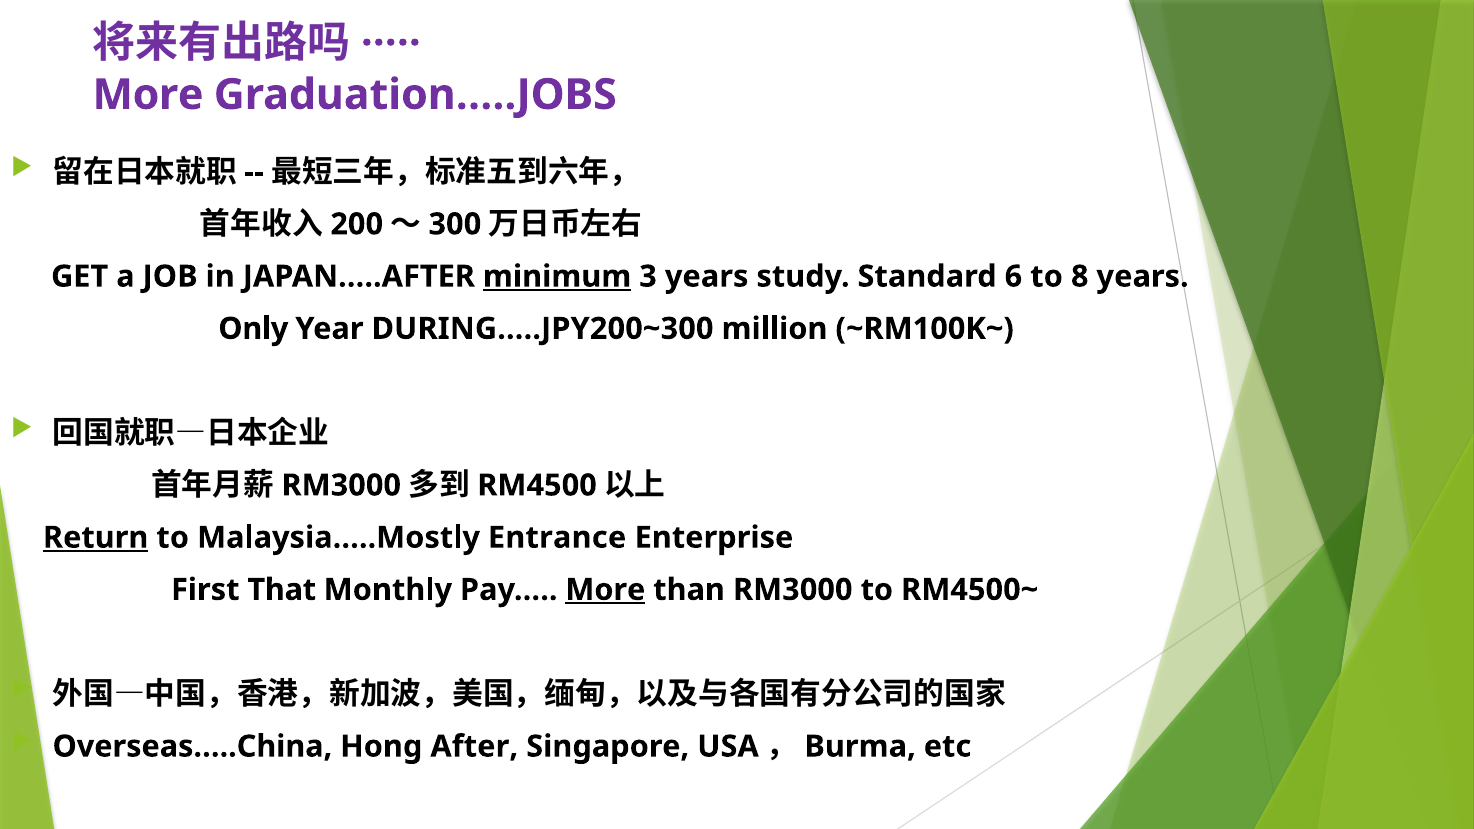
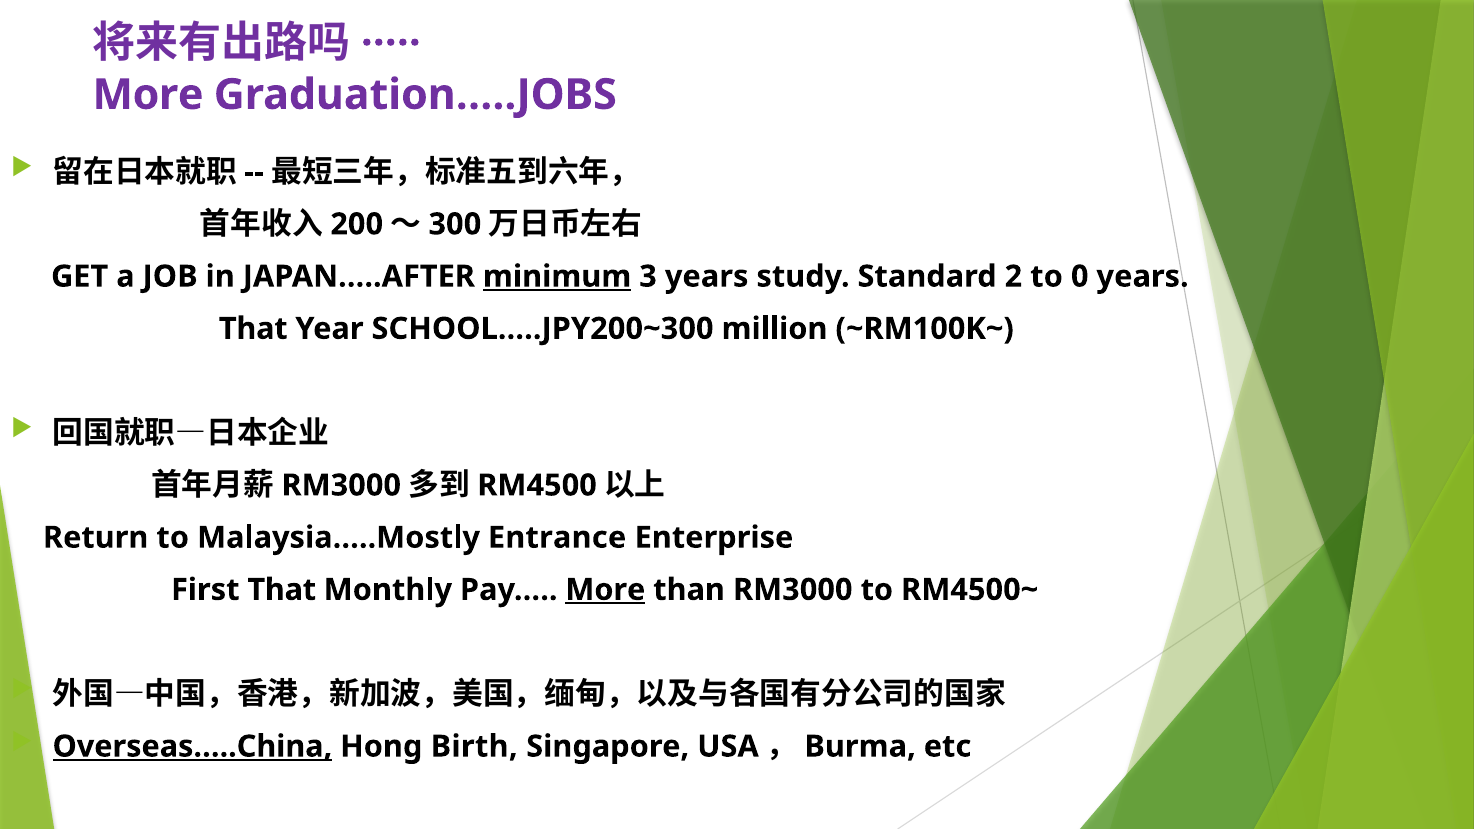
6: 6 -> 2
8: 8 -> 0
Only at (253, 329): Only -> That
DURING…..JPY200~300: DURING…..JPY200~300 -> SCHOOL…..JPY200~300
Return underline: present -> none
Overseas…..China underline: none -> present
After: After -> Birth
